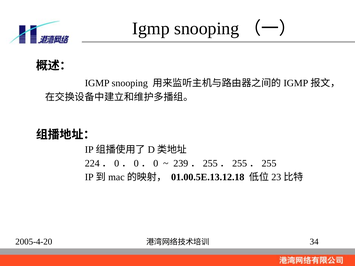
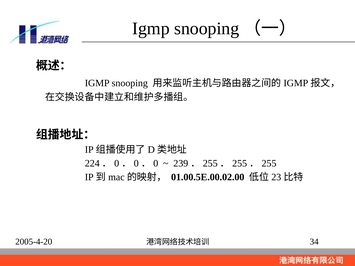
01.00.5E.13.12.18: 01.00.5E.13.12.18 -> 01.00.5E.00.02.00
